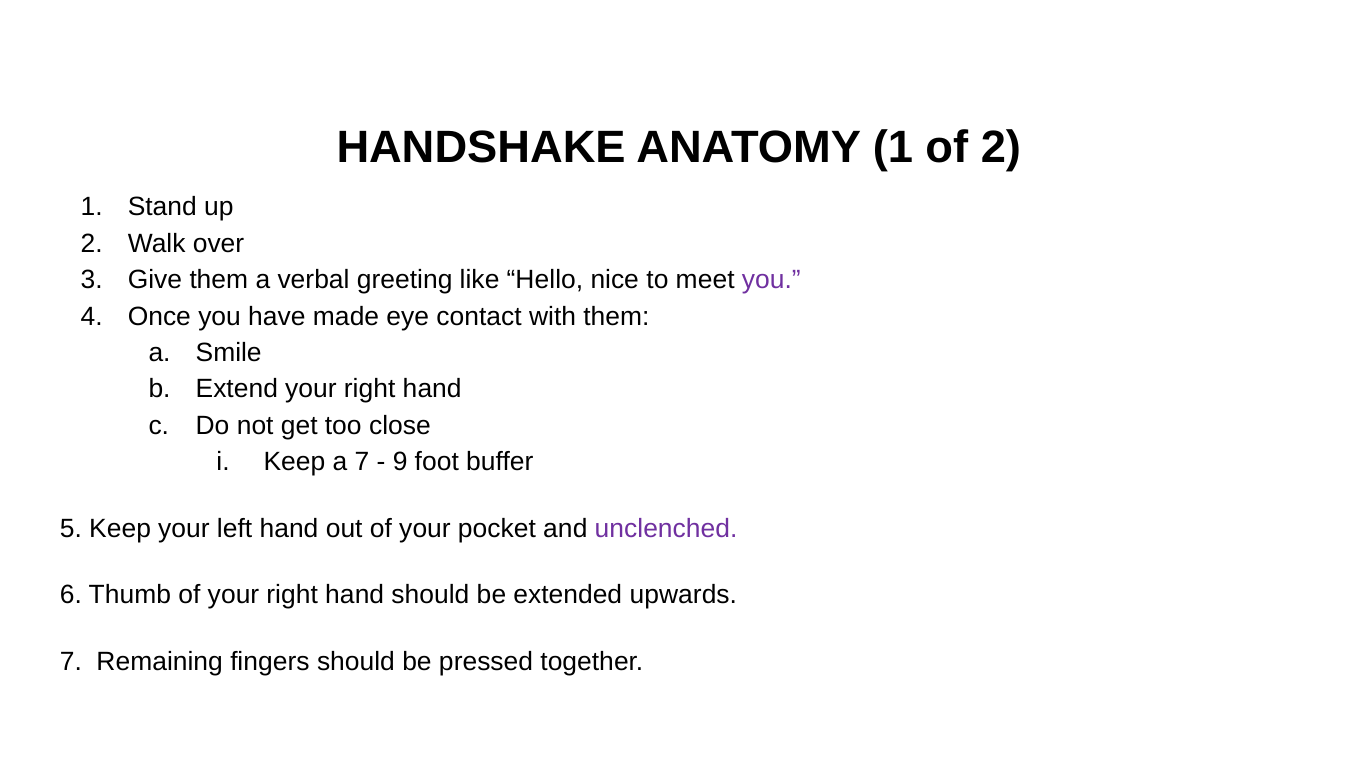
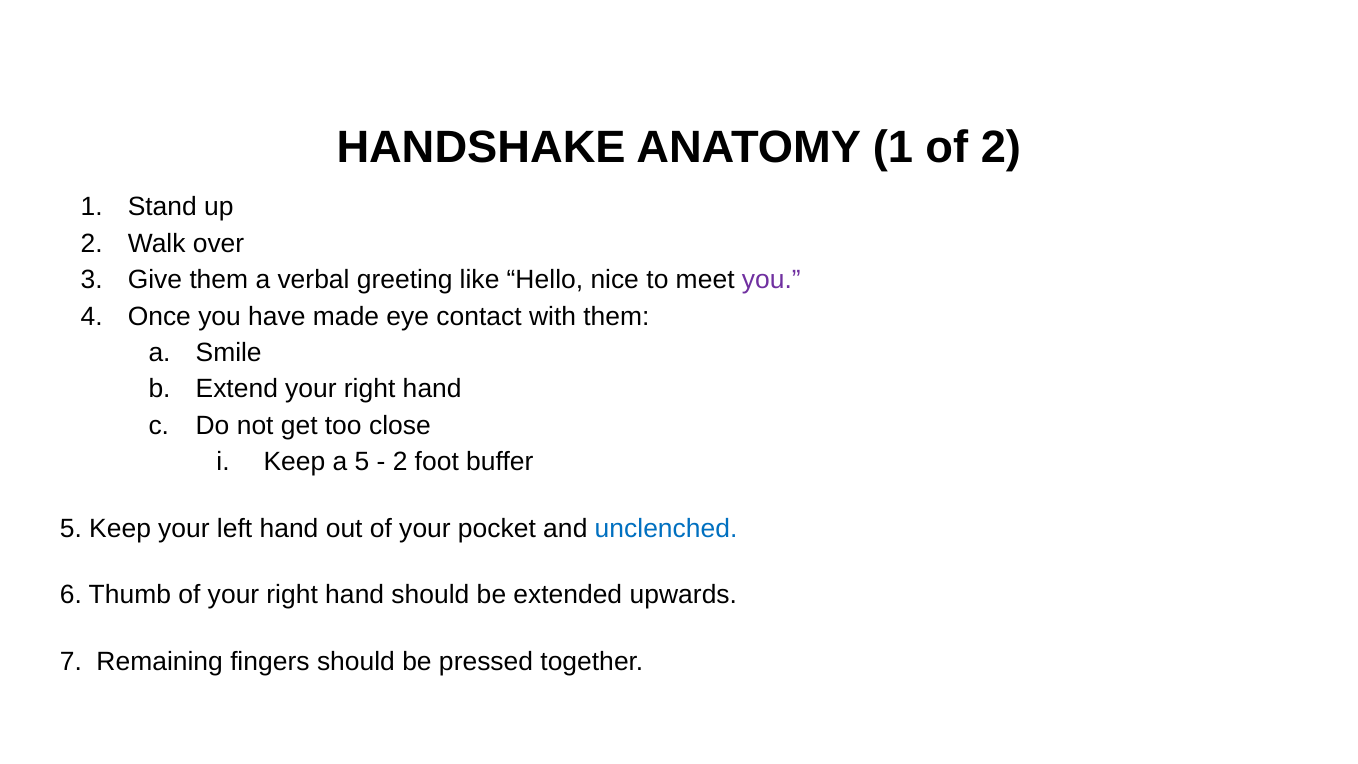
a 7: 7 -> 5
9 at (400, 462): 9 -> 2
unclenched colour: purple -> blue
